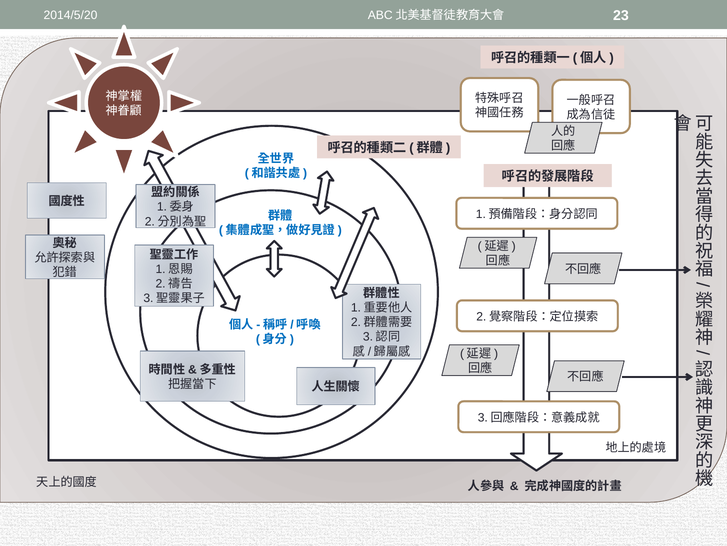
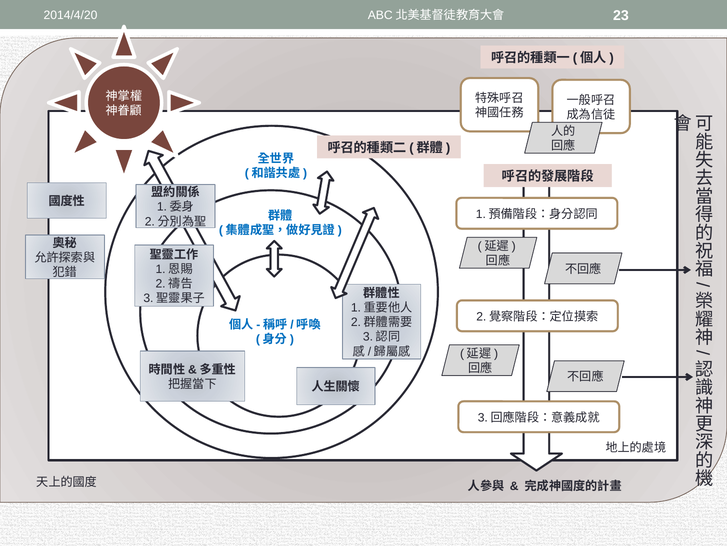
2014/5/20: 2014/5/20 -> 2014/4/20
